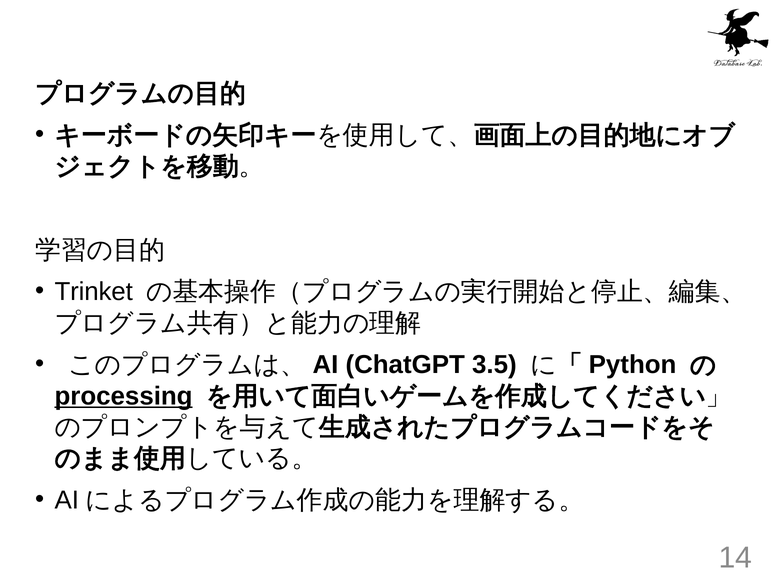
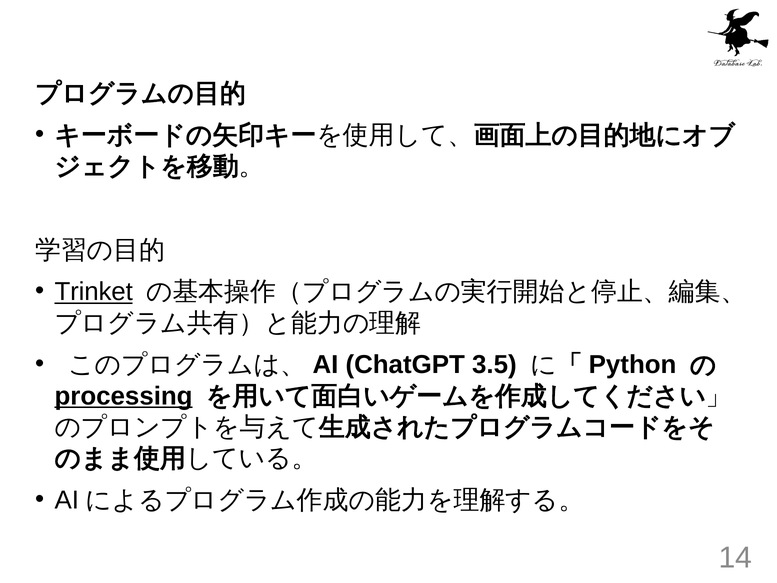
Trinket underline: none -> present
